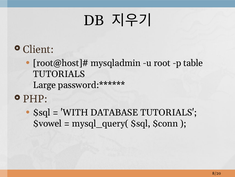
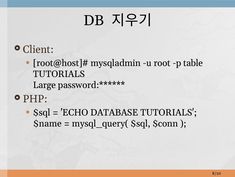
WITH: WITH -> ECHO
$vowel: $vowel -> $name
